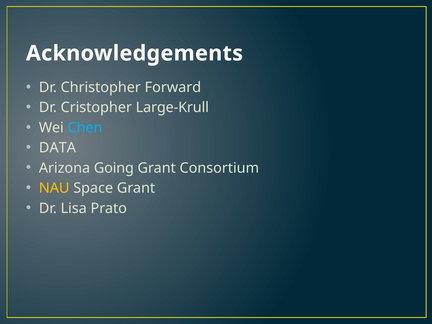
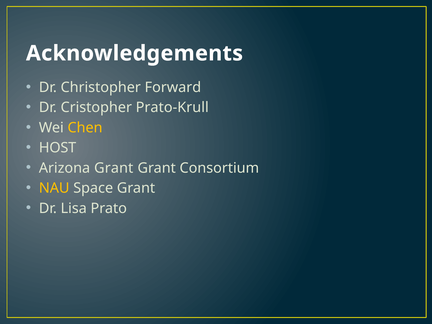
Large-Krull: Large-Krull -> Prato-Krull
Chen colour: light blue -> yellow
DATA: DATA -> HOST
Arizona Going: Going -> Grant
